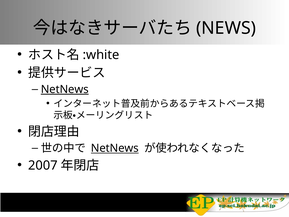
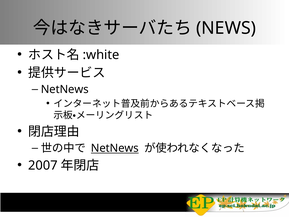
NetNews at (65, 89) underline: present -> none
